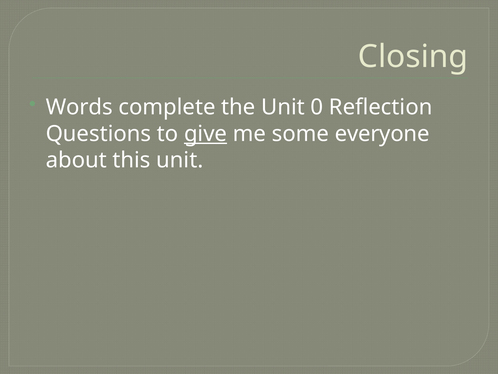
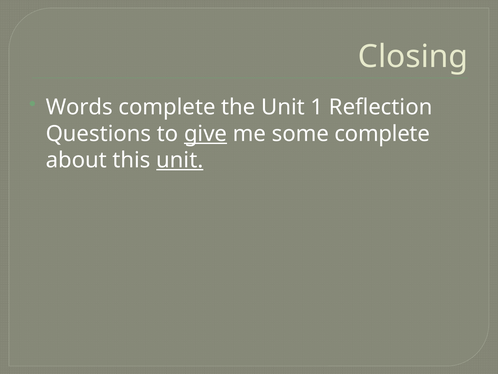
0: 0 -> 1
some everyone: everyone -> complete
unit at (180, 160) underline: none -> present
